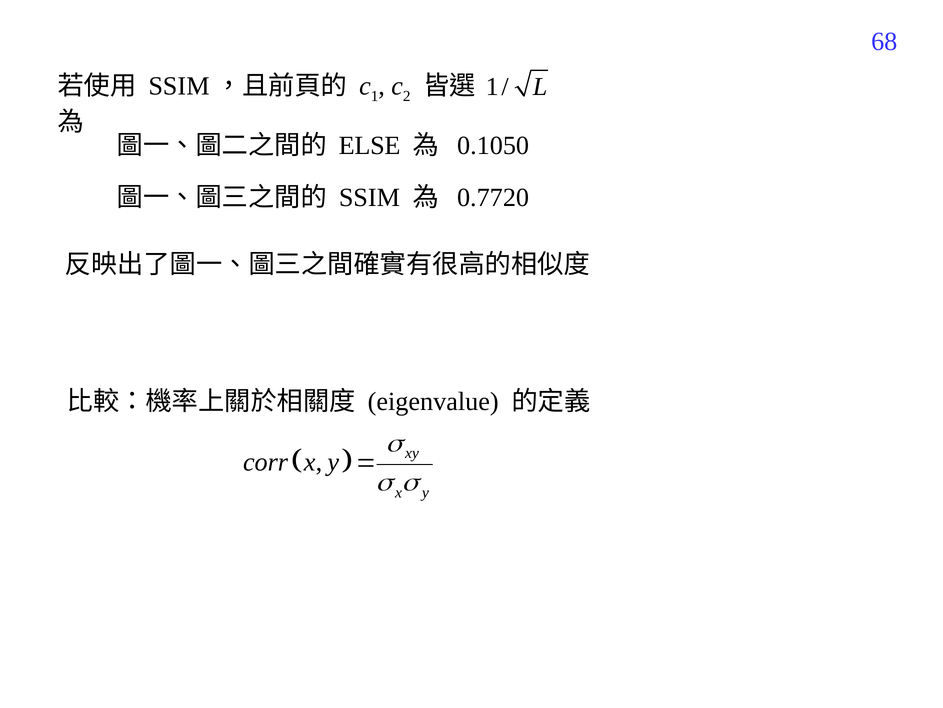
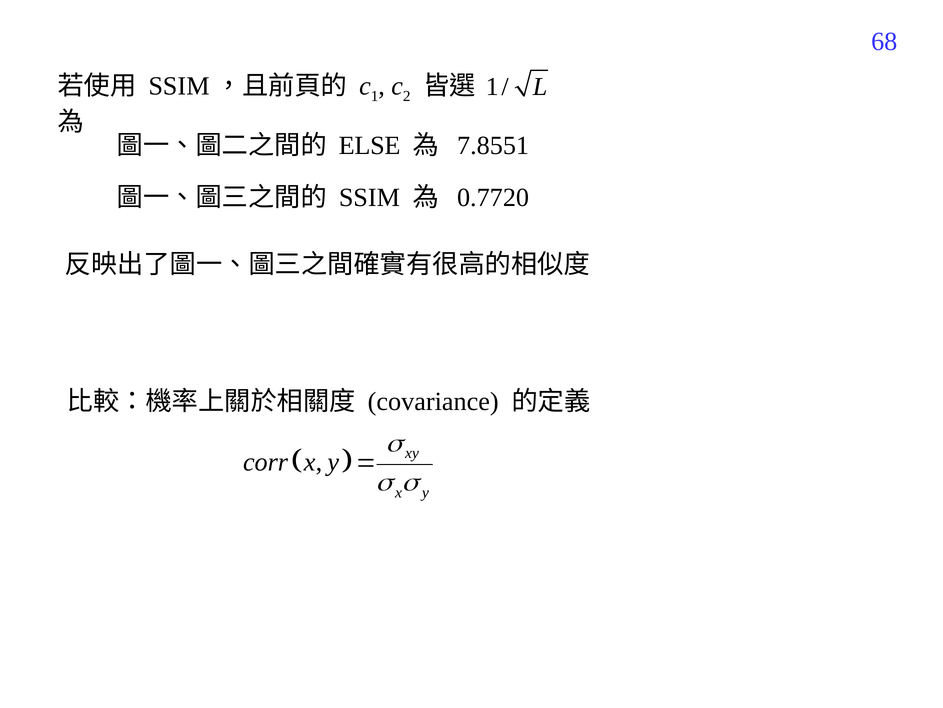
0.1050: 0.1050 -> 7.8551
eigenvalue: eigenvalue -> covariance
